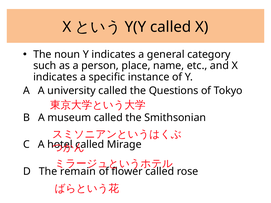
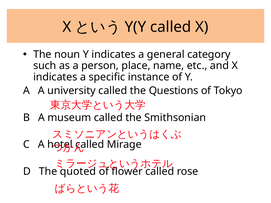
remain: remain -> quoted
